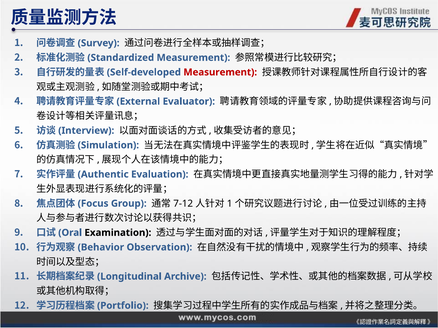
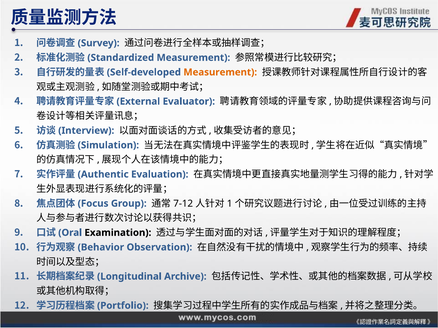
Measurement at (220, 72) colour: red -> orange
